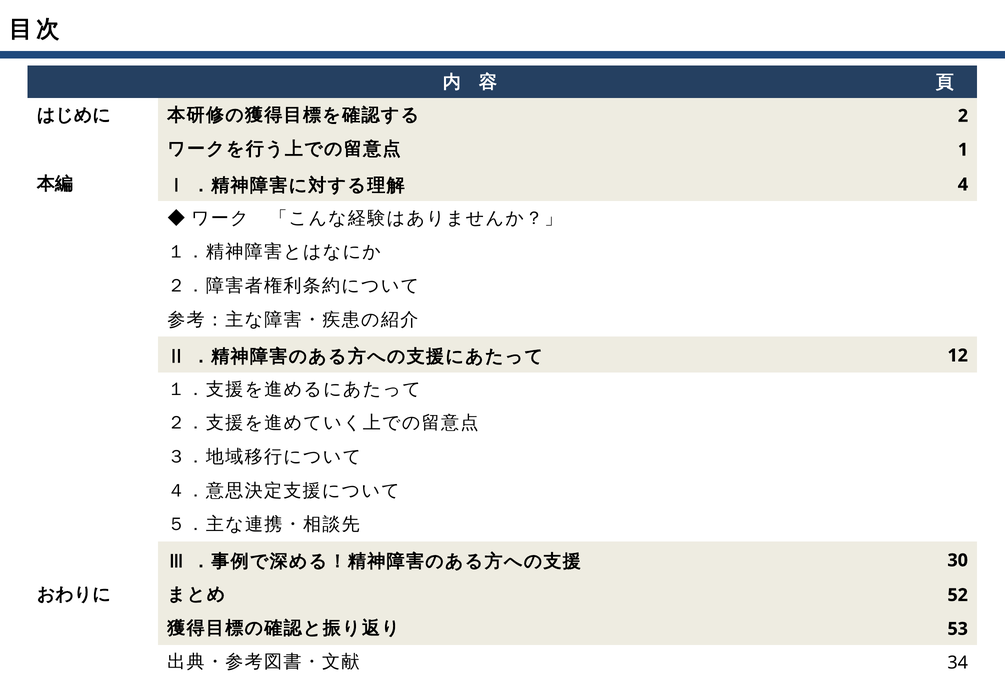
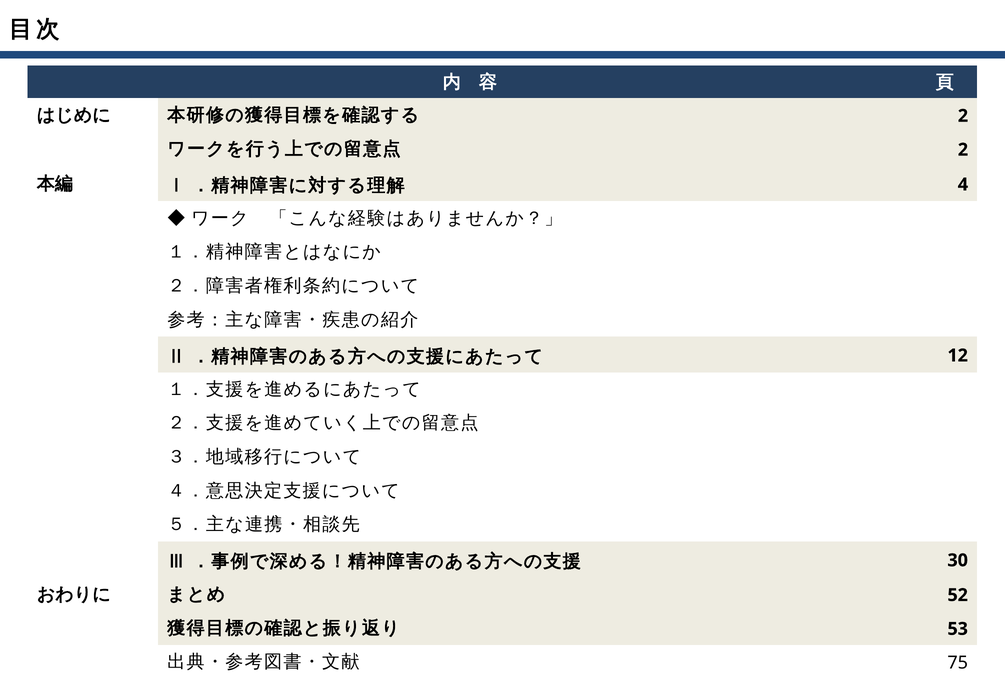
1 at (963, 150): 1 -> 2
34: 34 -> 75
